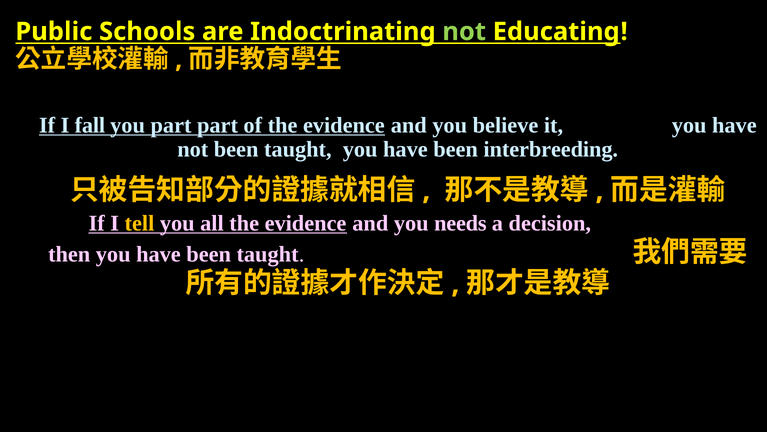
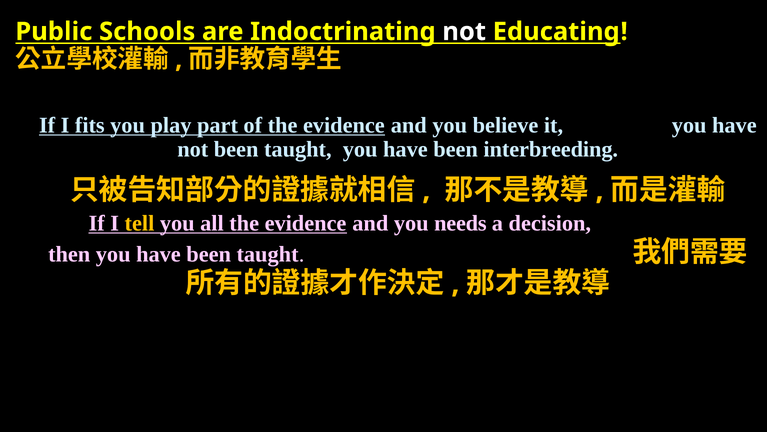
not at (464, 32) colour: light green -> white
fall: fall -> fits
you part: part -> play
